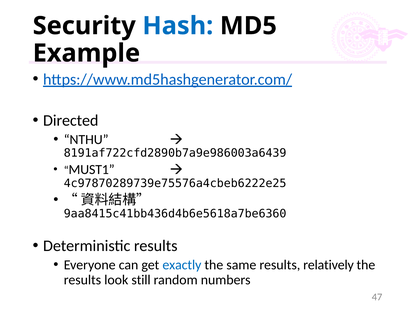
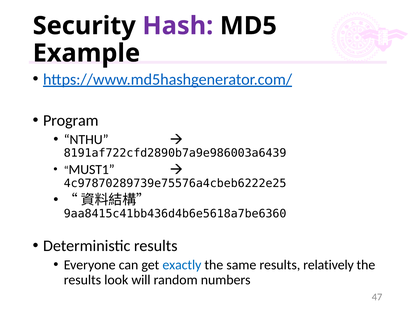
Hash colour: blue -> purple
Directed: Directed -> Program
still: still -> will
